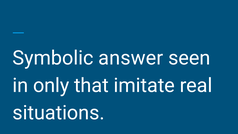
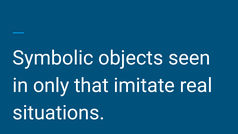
answer: answer -> objects
